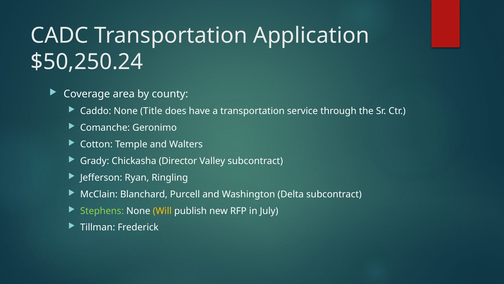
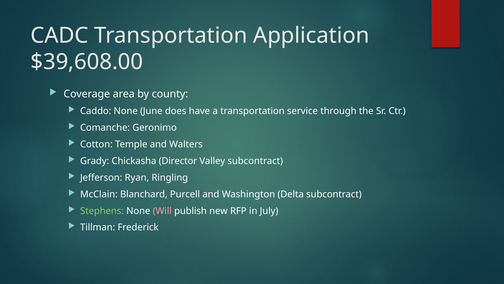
$50,250.24: $50,250.24 -> $39,608.00
Title: Title -> June
Will colour: yellow -> pink
